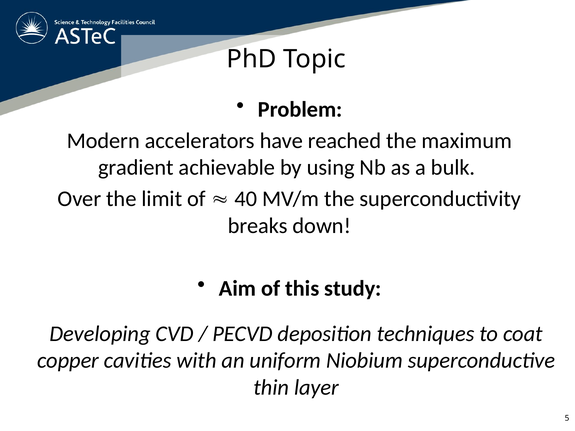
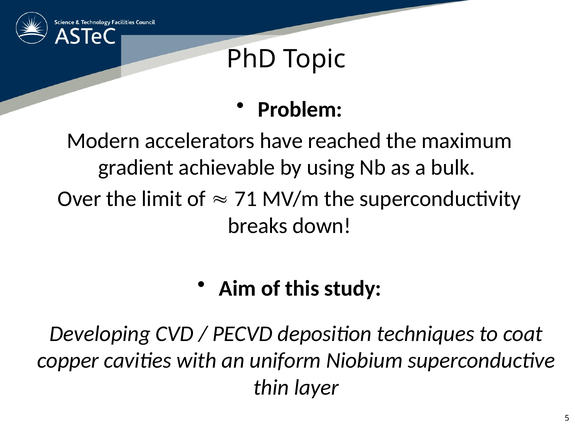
40: 40 -> 71
